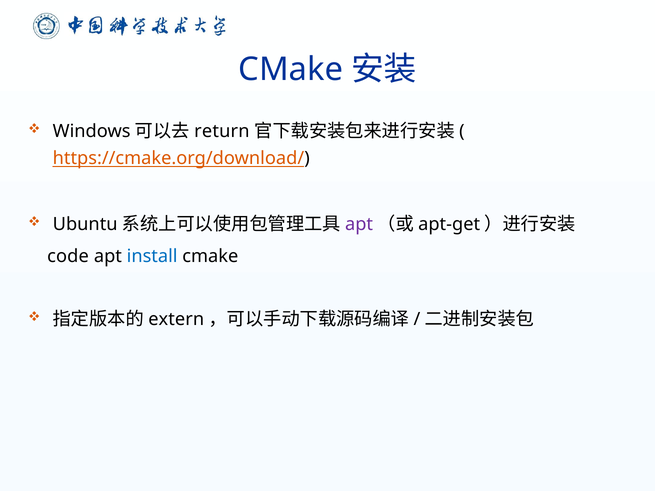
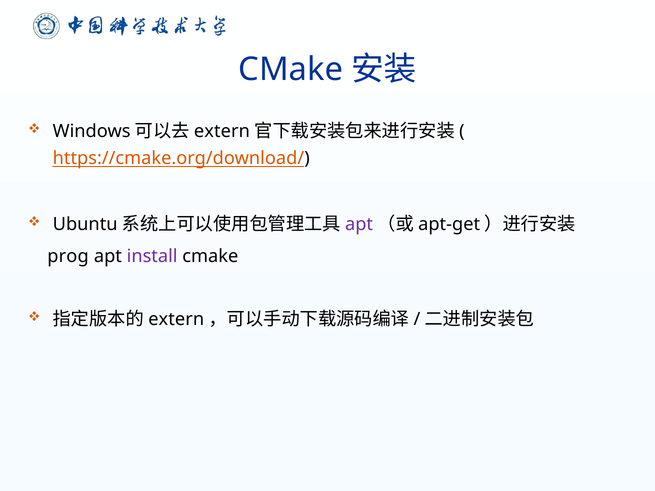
return at (222, 131): return -> extern
code: code -> prog
install colour: blue -> purple
